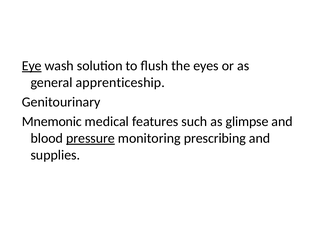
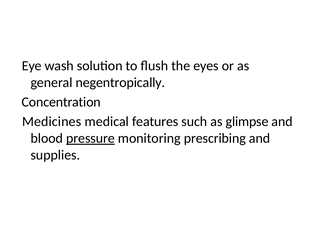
Eye underline: present -> none
apprenticeship: apprenticeship -> negentropically
Genitourinary: Genitourinary -> Concentration
Mnemonic: Mnemonic -> Medicines
